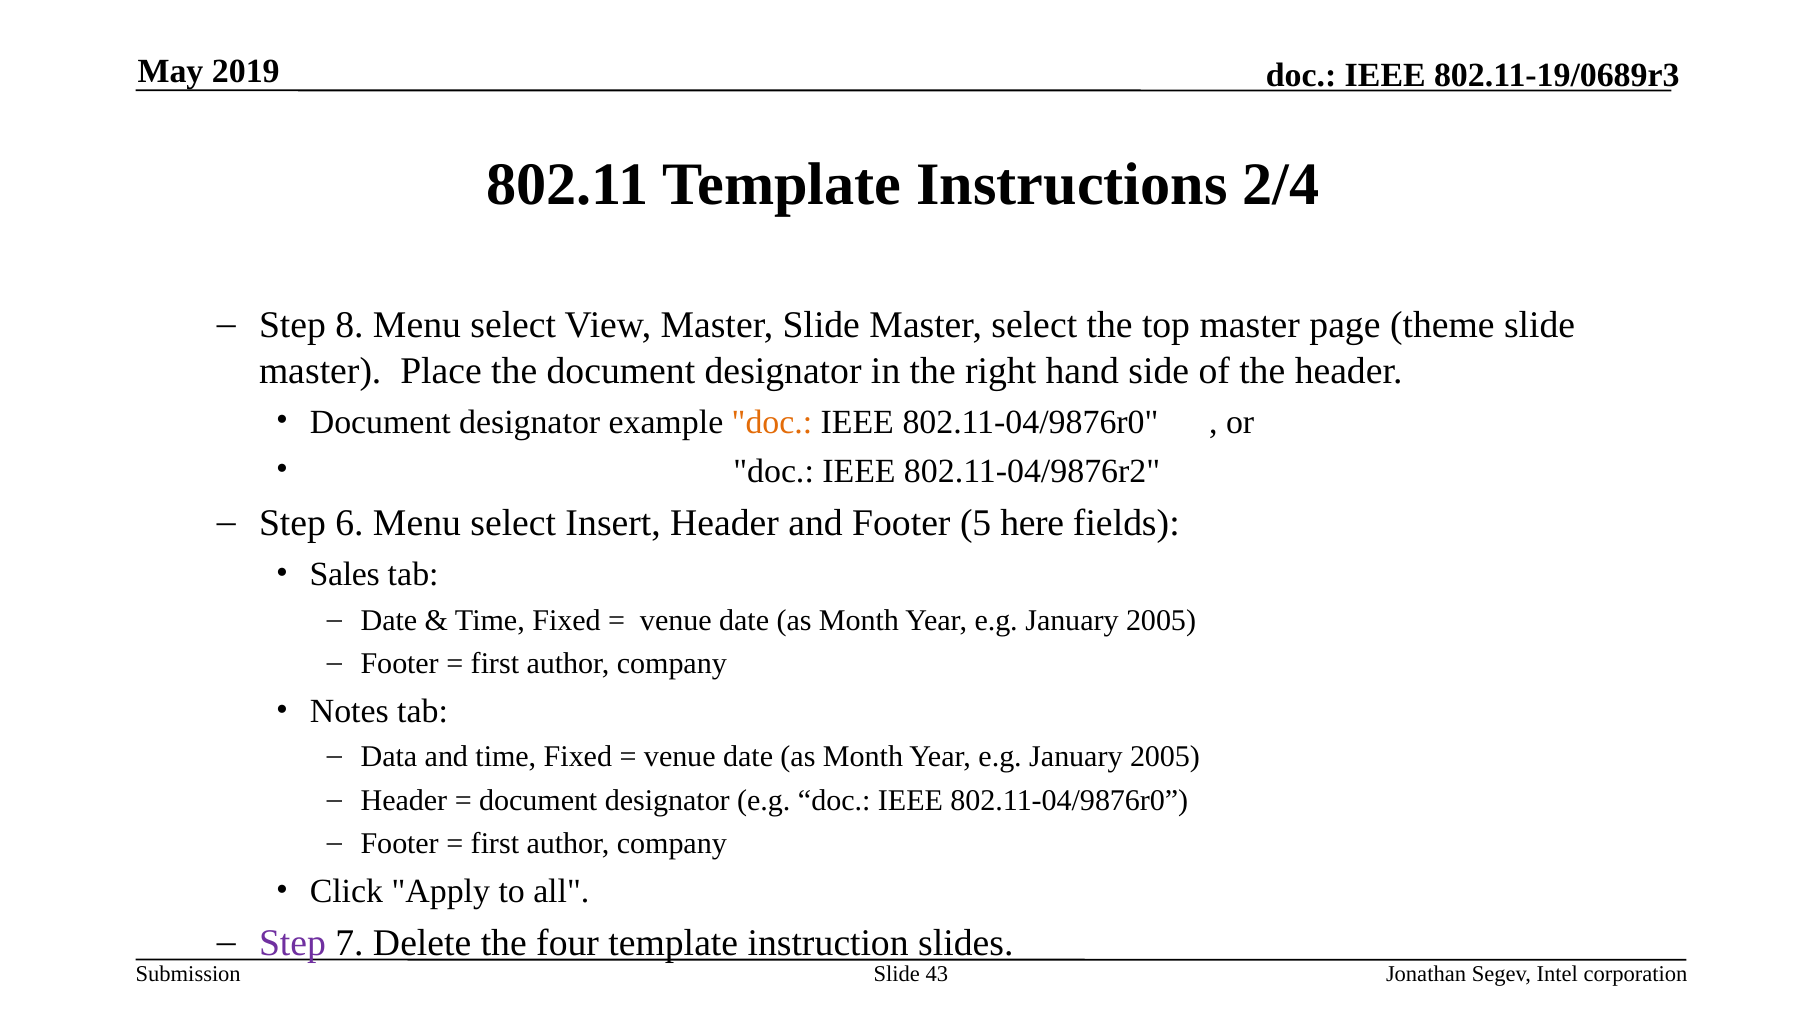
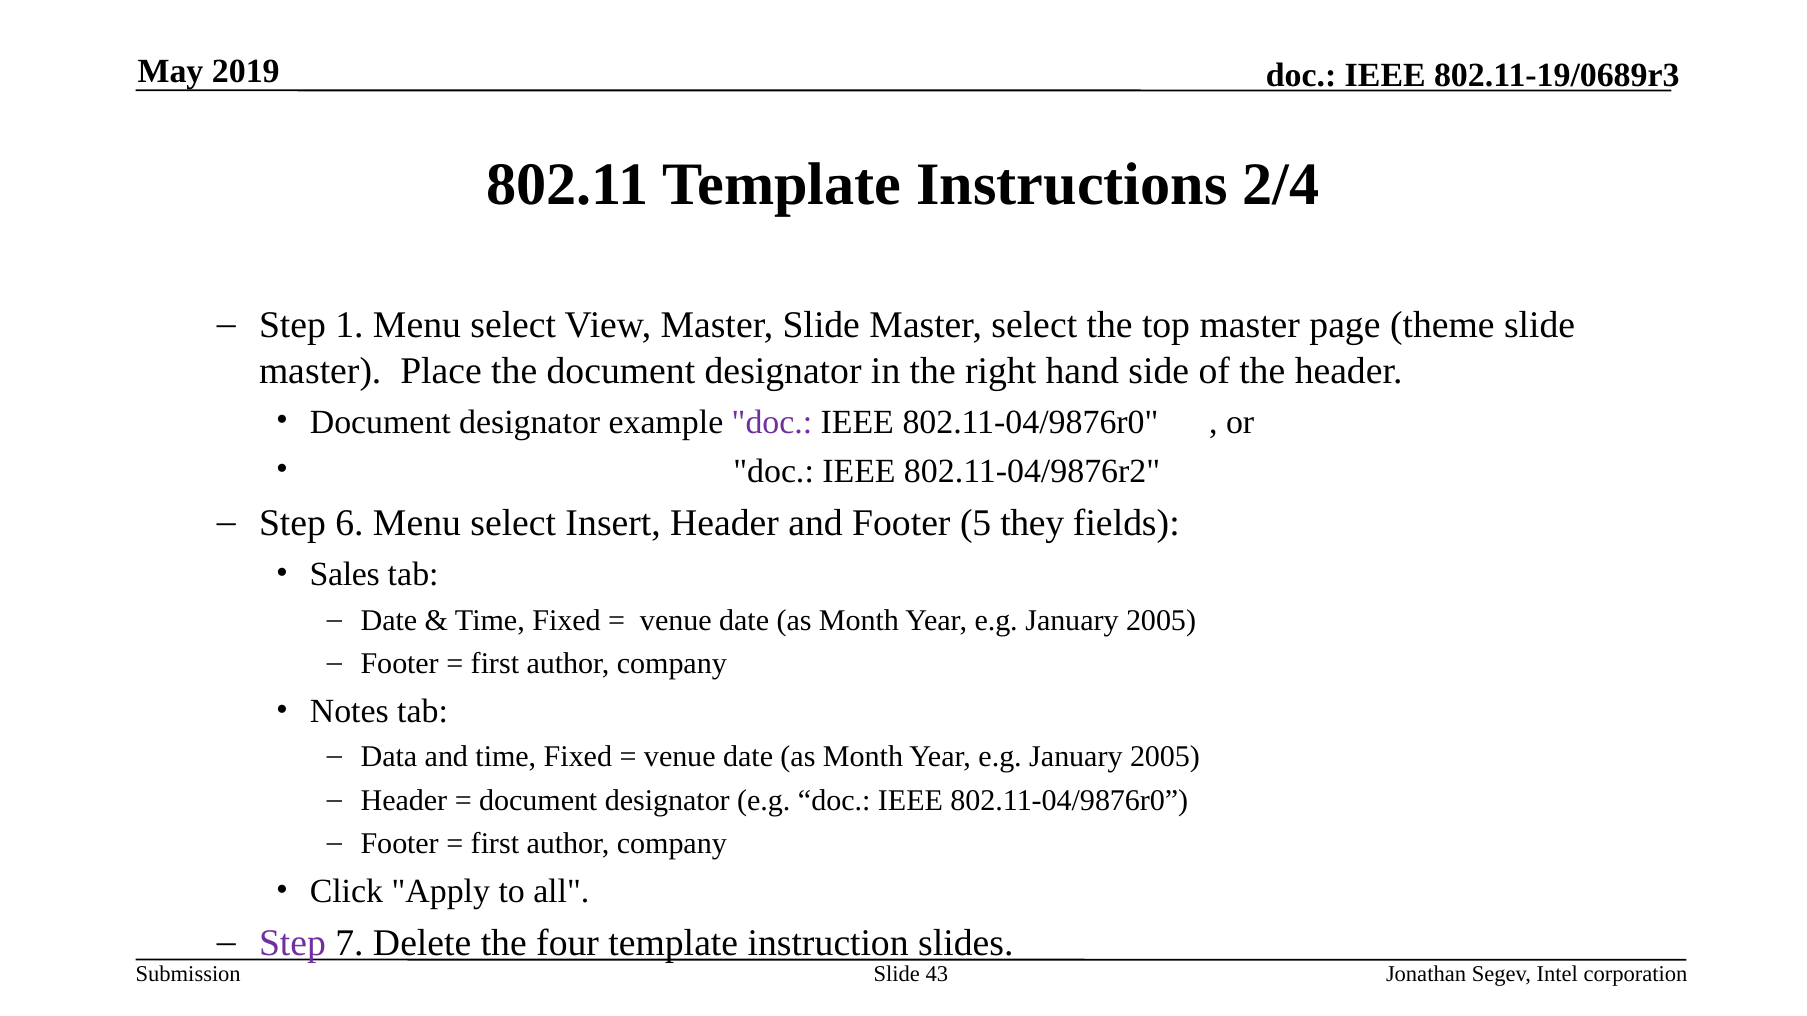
8: 8 -> 1
doc at (772, 422) colour: orange -> purple
here: here -> they
